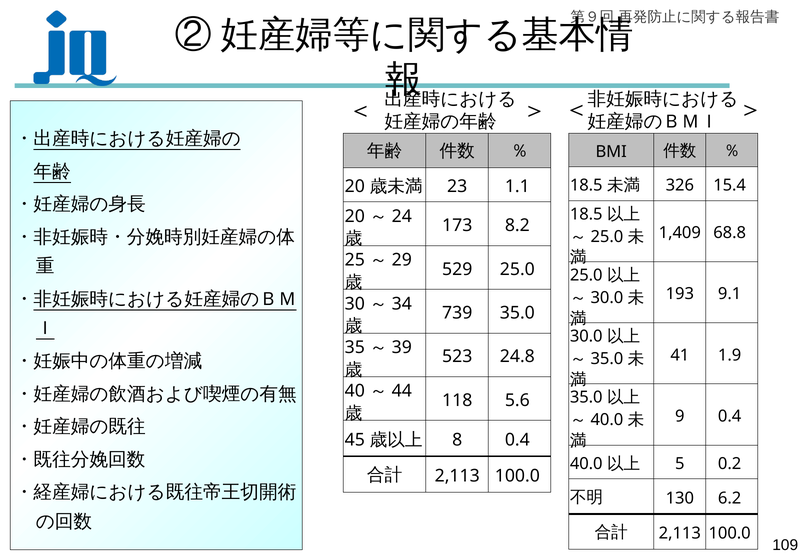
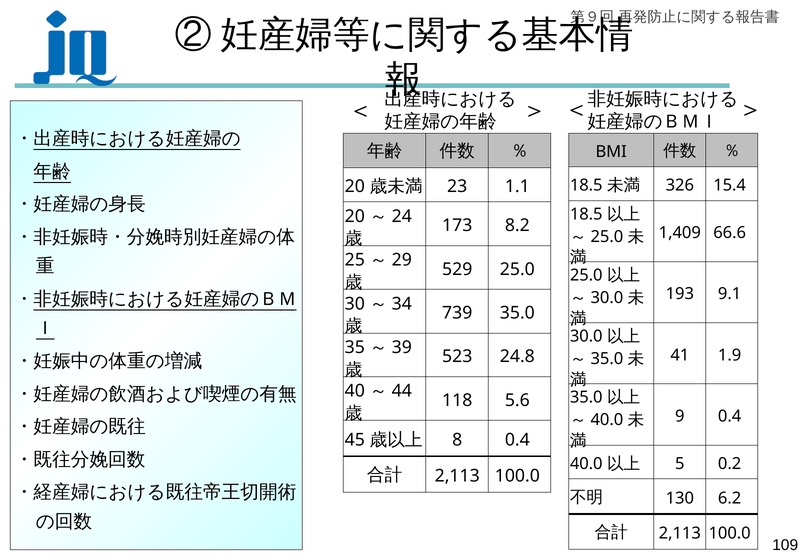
68.8: 68.8 -> 66.6
